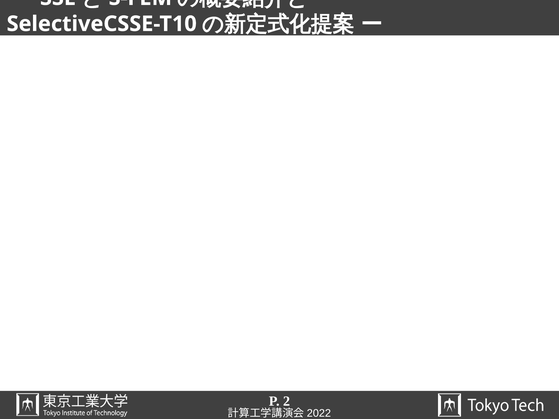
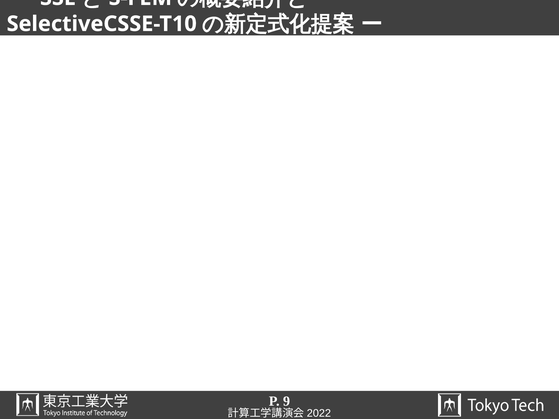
2: 2 -> 9
